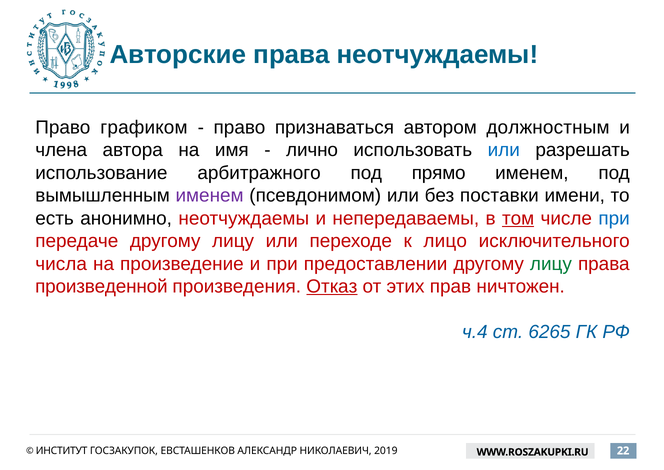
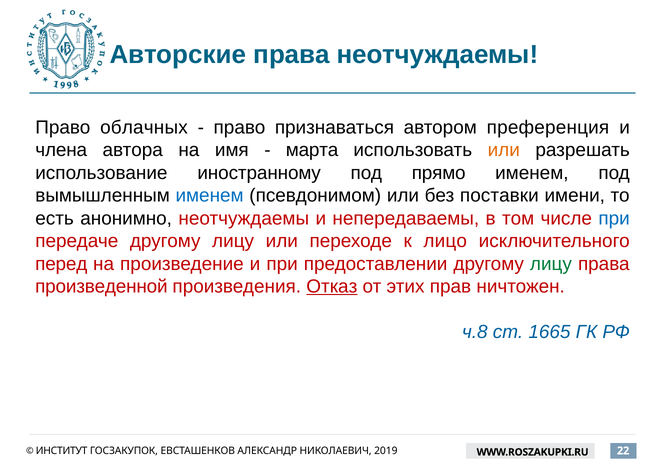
графиком: графиком -> облачных
должностным: должностным -> преференция
лично: лично -> марта
или at (504, 150) colour: blue -> orange
арбитражного: арбитражного -> иностранному
именем at (210, 195) colour: purple -> blue
том underline: present -> none
числа: числа -> перед
ч.4: ч.4 -> ч.8
6265: 6265 -> 1665
